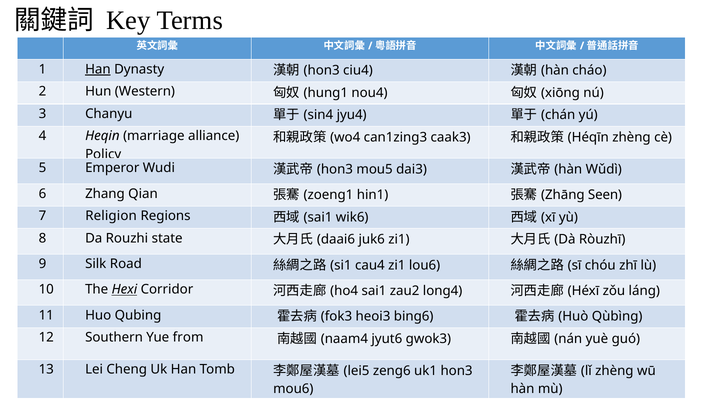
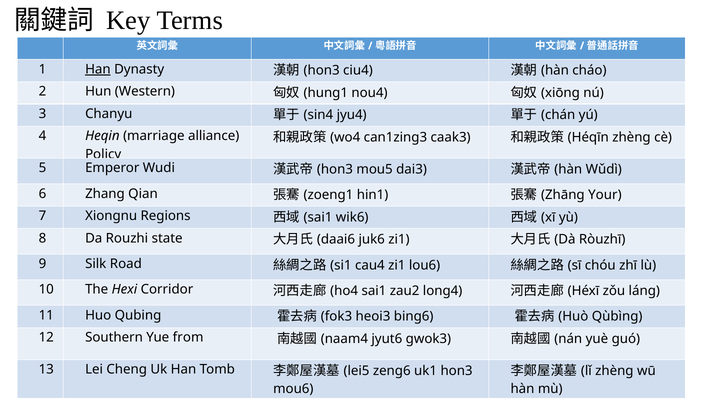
Seen: Seen -> Your
Religion: Religion -> Xiongnu
Hexi underline: present -> none
